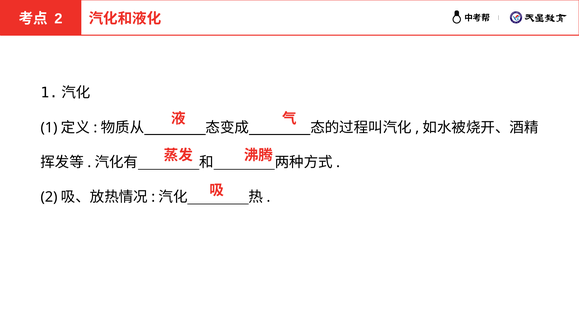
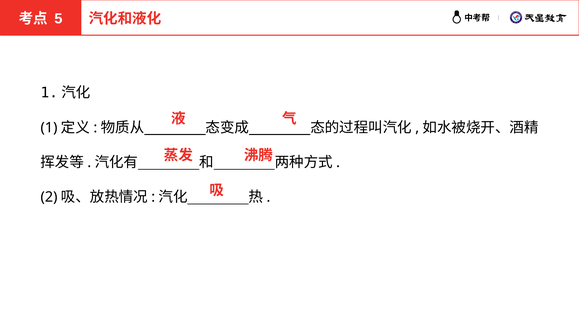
2 at (58, 19): 2 -> 5
